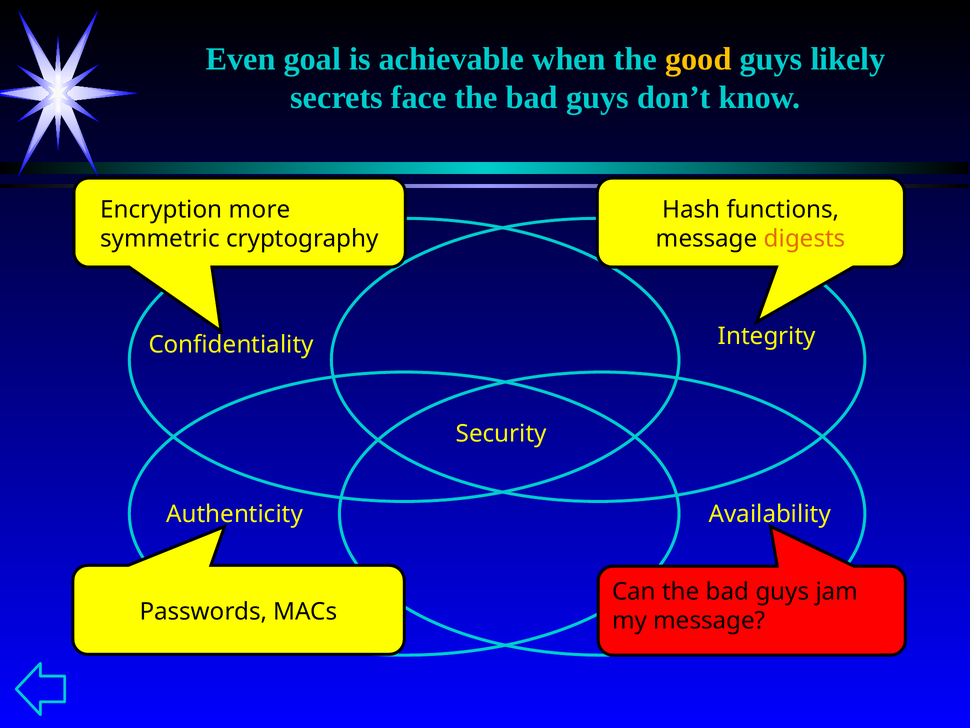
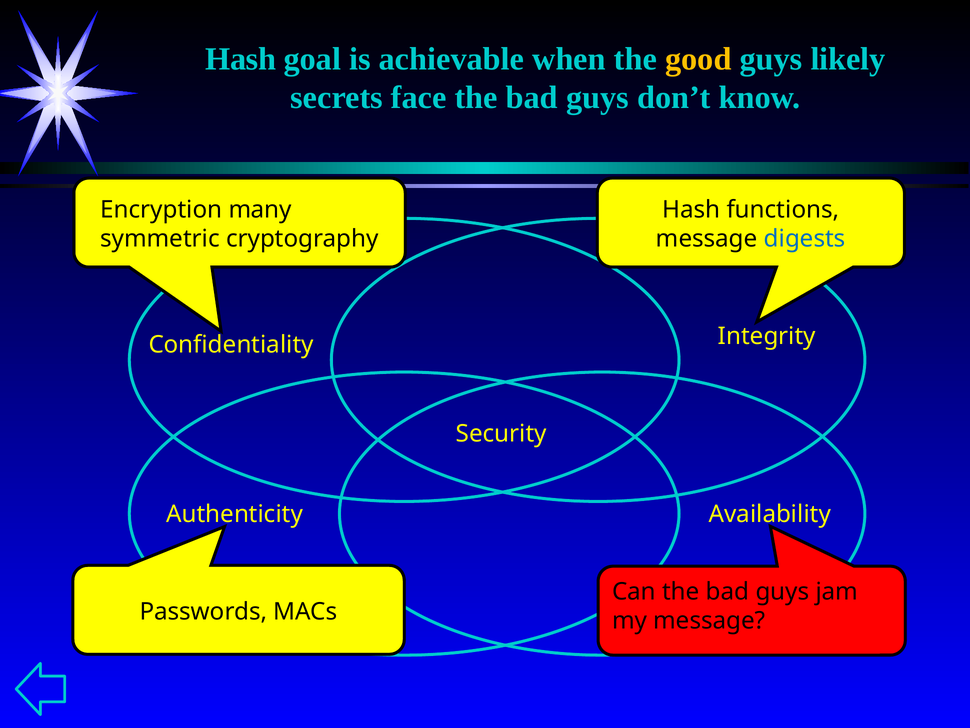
Even at (241, 59): Even -> Hash
more: more -> many
digests colour: orange -> blue
